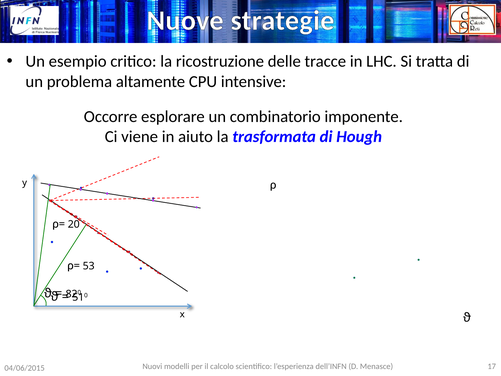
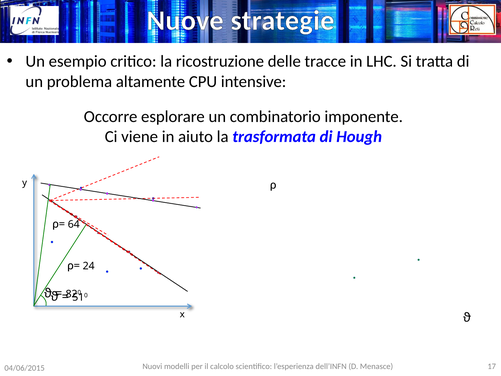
20: 20 -> 64
53: 53 -> 24
